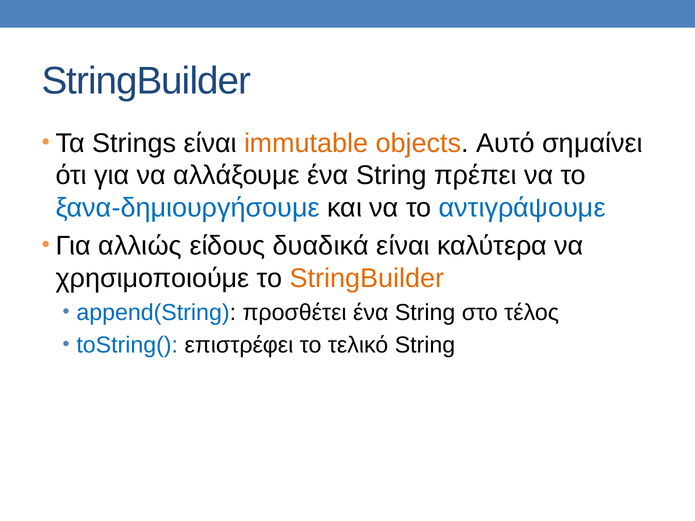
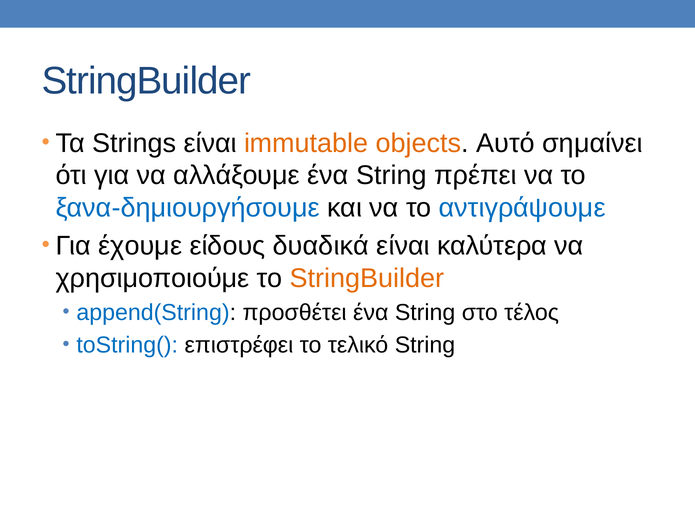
αλλιώς: αλλιώς -> έχουμε
